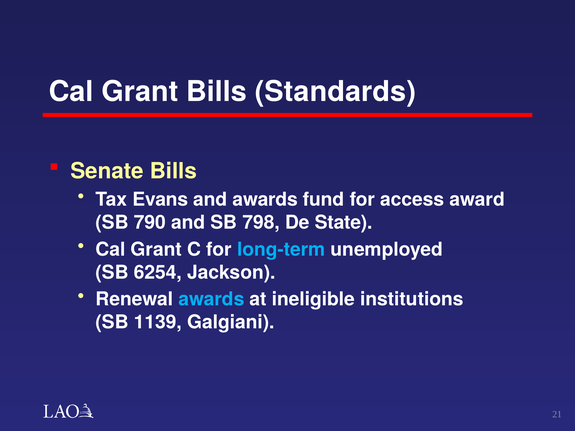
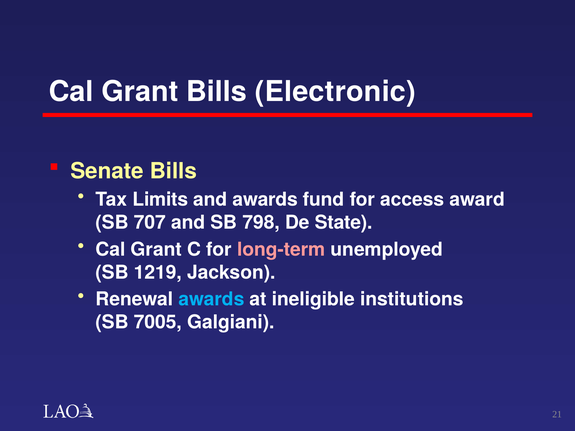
Standards: Standards -> Electronic
Evans: Evans -> Limits
790: 790 -> 707
long-term colour: light blue -> pink
6254: 6254 -> 1219
1139: 1139 -> 7005
